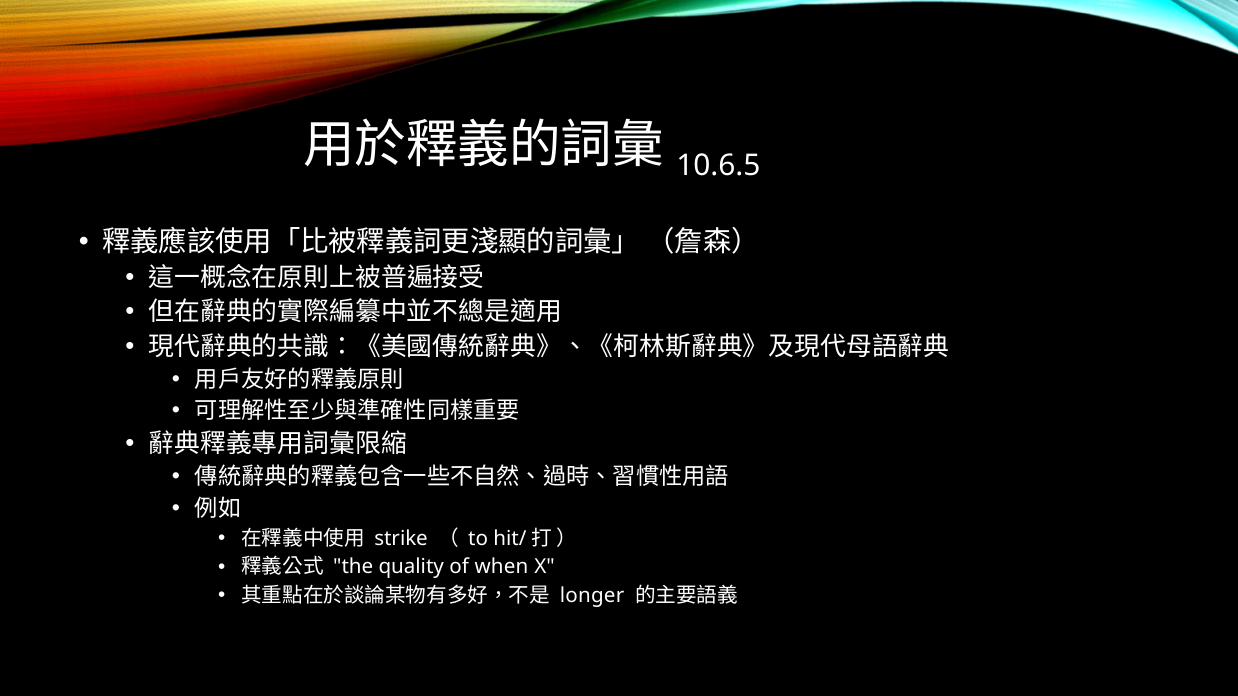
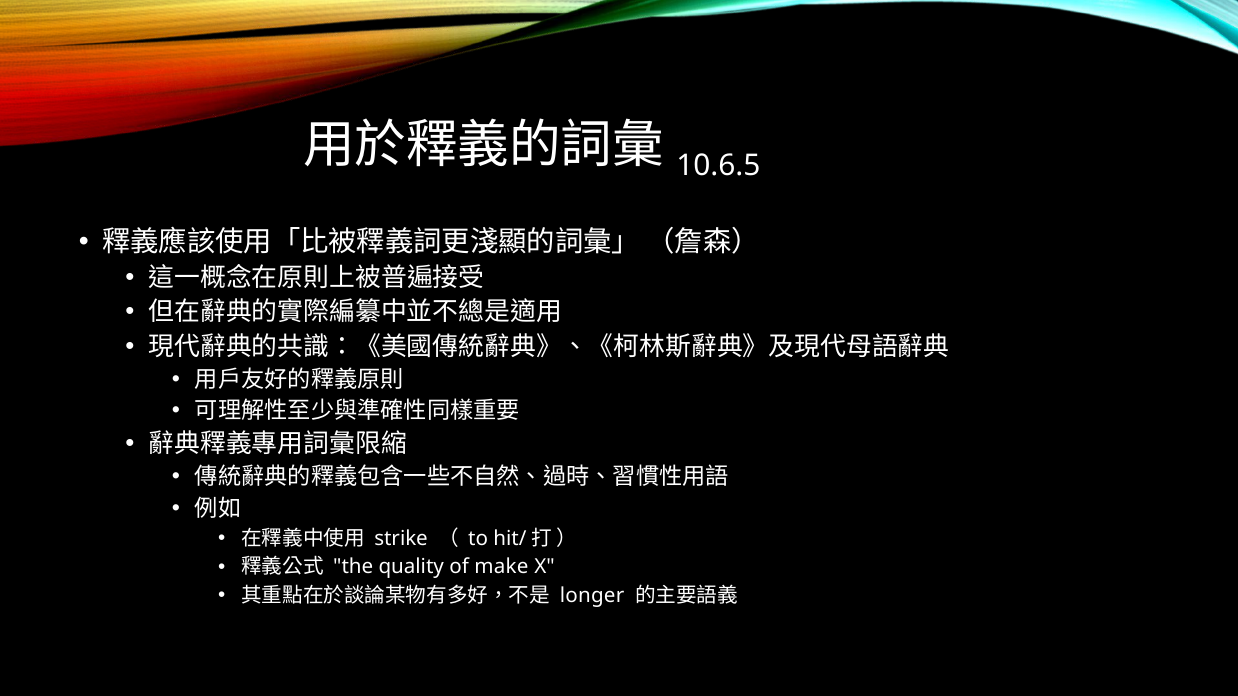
when: when -> make
